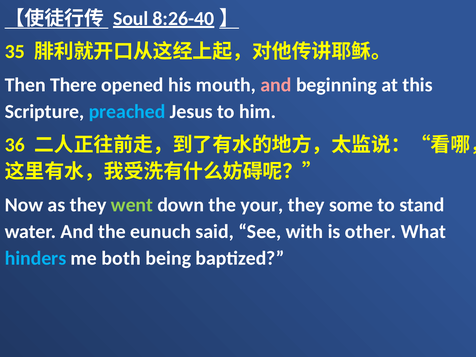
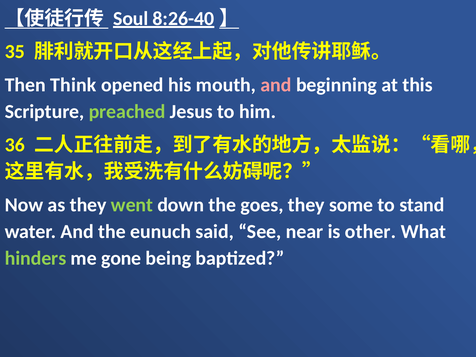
There: There -> Think
preached colour: light blue -> light green
your: your -> goes
with: with -> near
hinders colour: light blue -> light green
both: both -> gone
